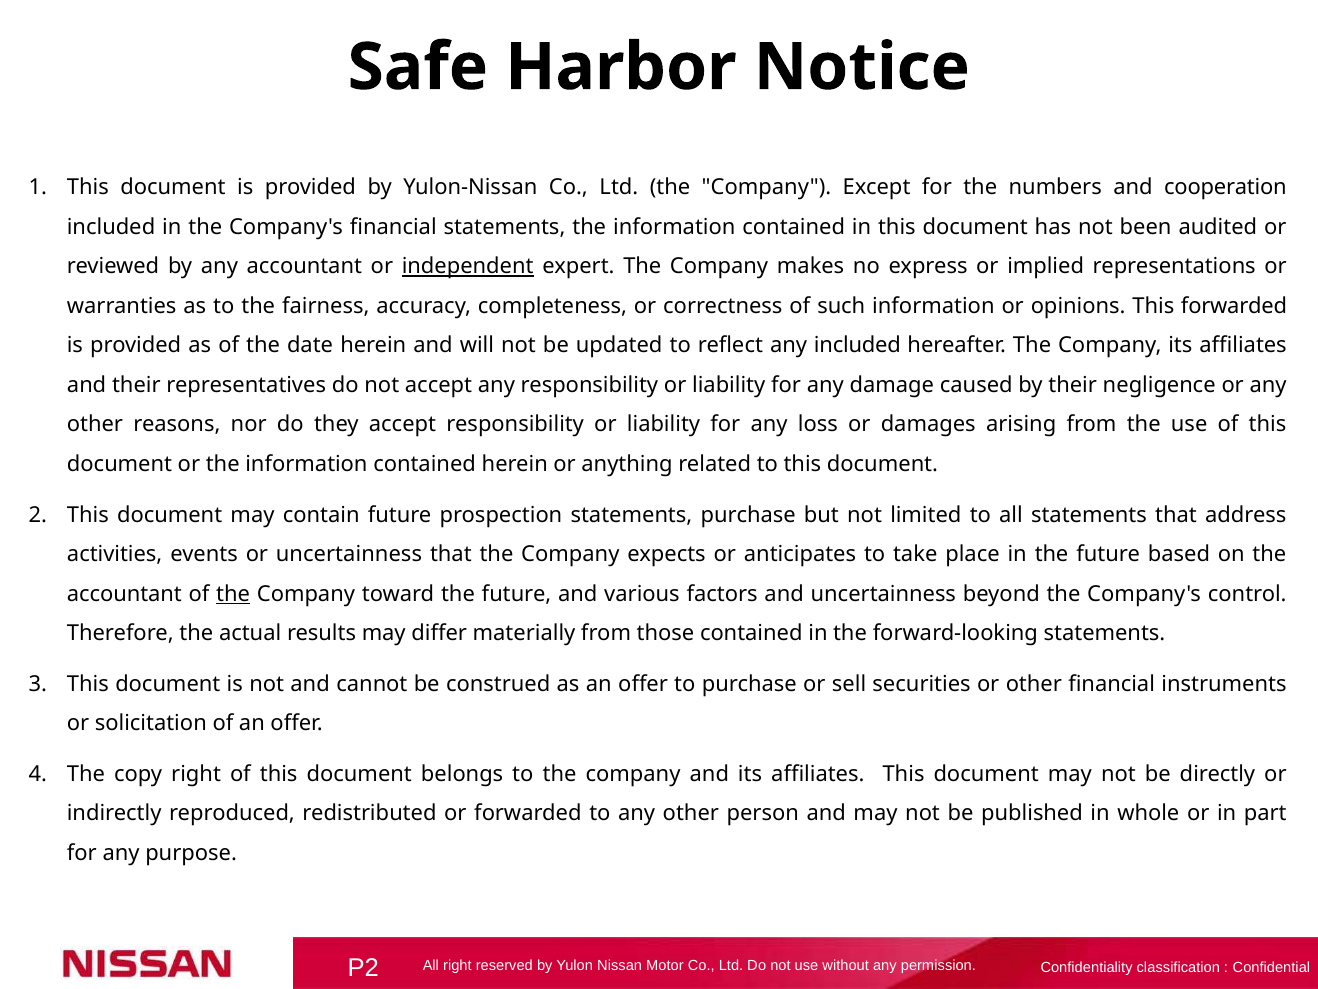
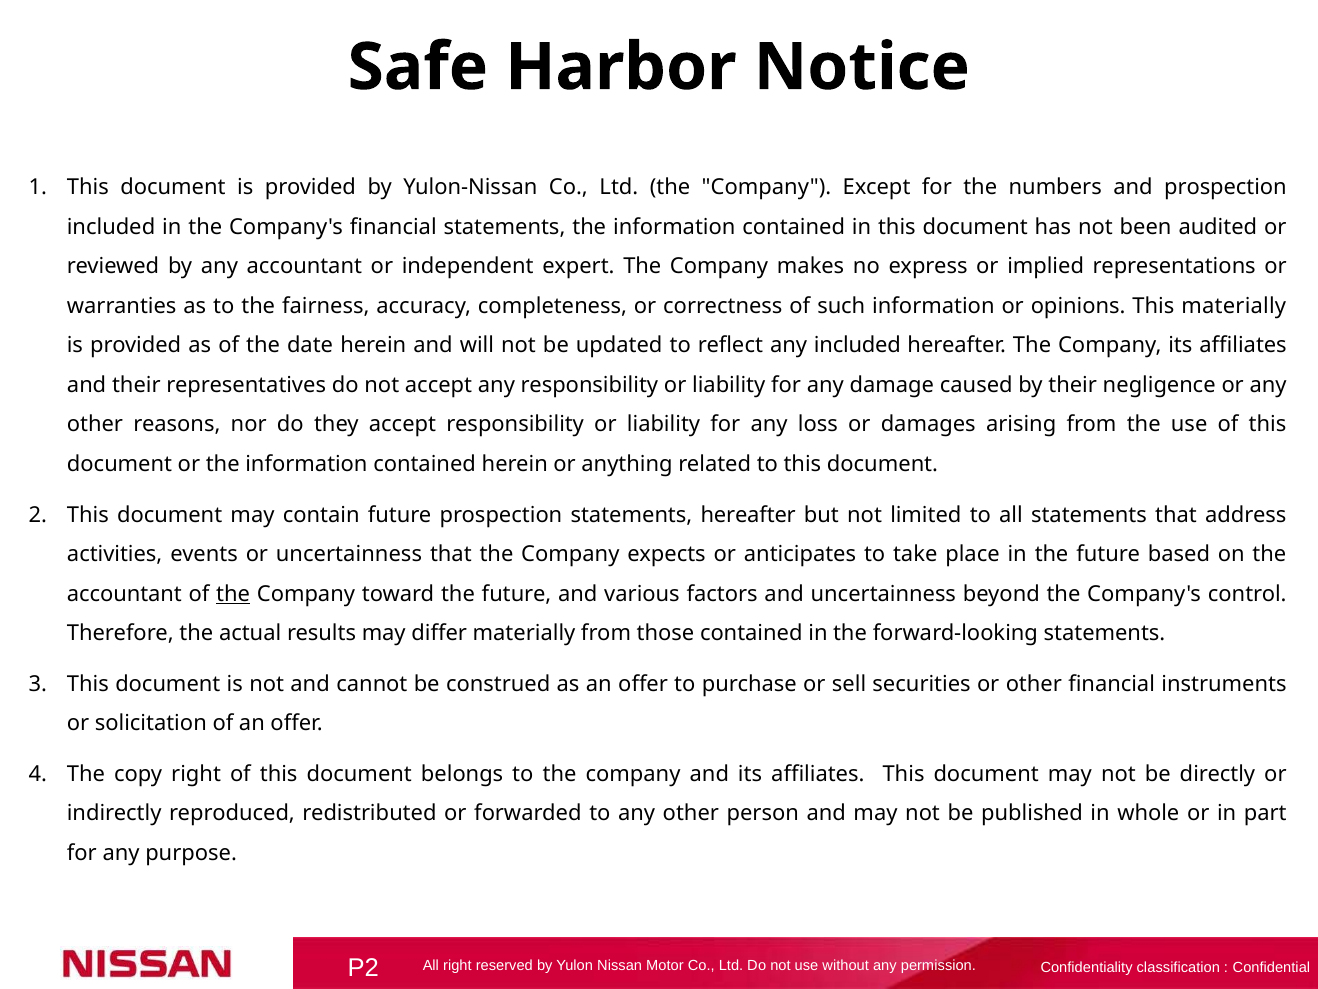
and cooperation: cooperation -> prospection
independent underline: present -> none
This forwarded: forwarded -> materially
statements purchase: purchase -> hereafter
